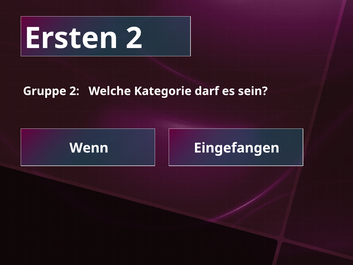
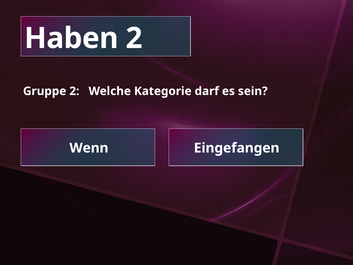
Ersten: Ersten -> Haben
